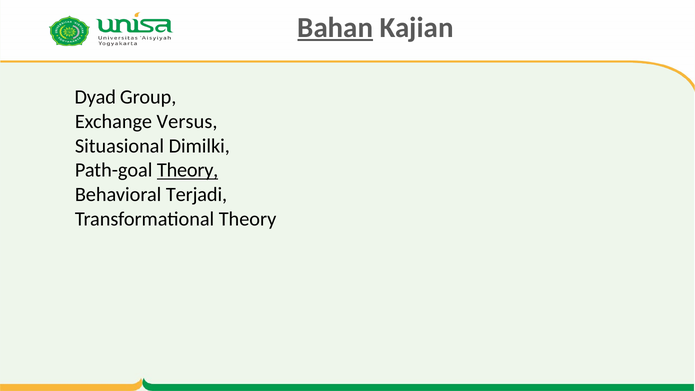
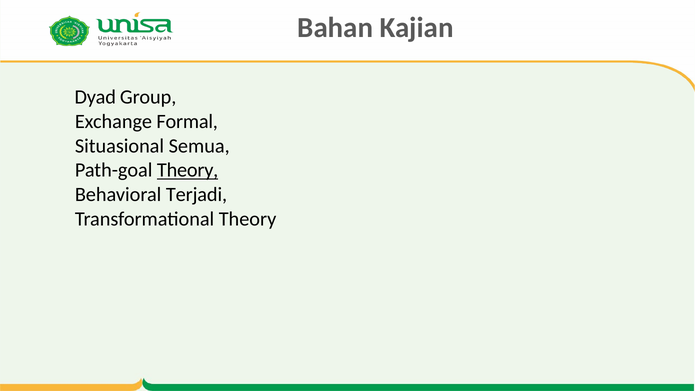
Bahan underline: present -> none
Versus: Versus -> Formal
Dimilki: Dimilki -> Semua
